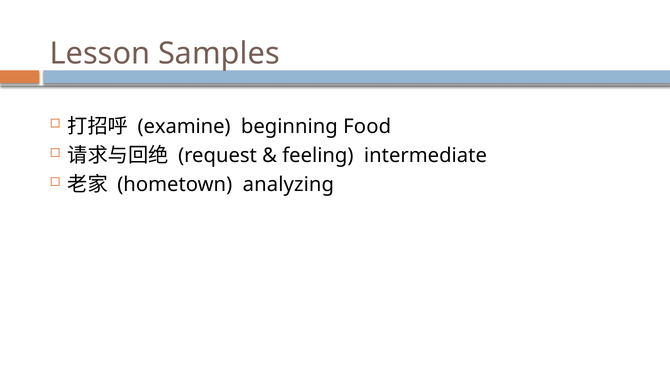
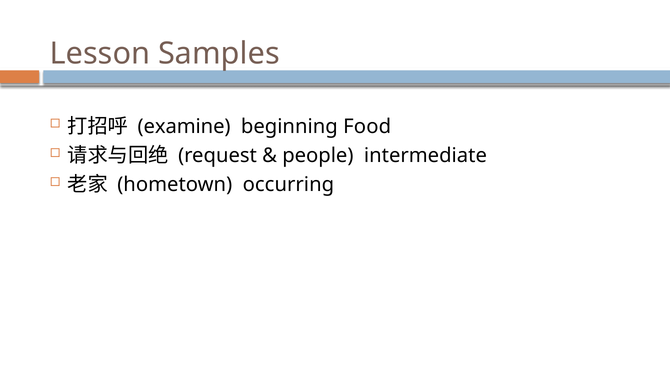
feeling: feeling -> people
analyzing: analyzing -> occurring
